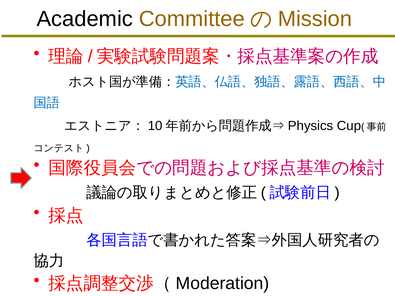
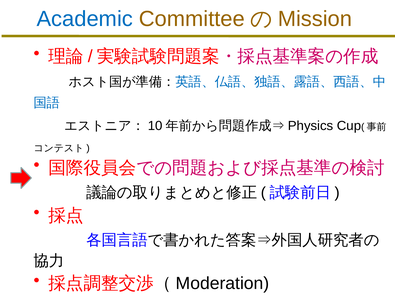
Academic colour: black -> blue
